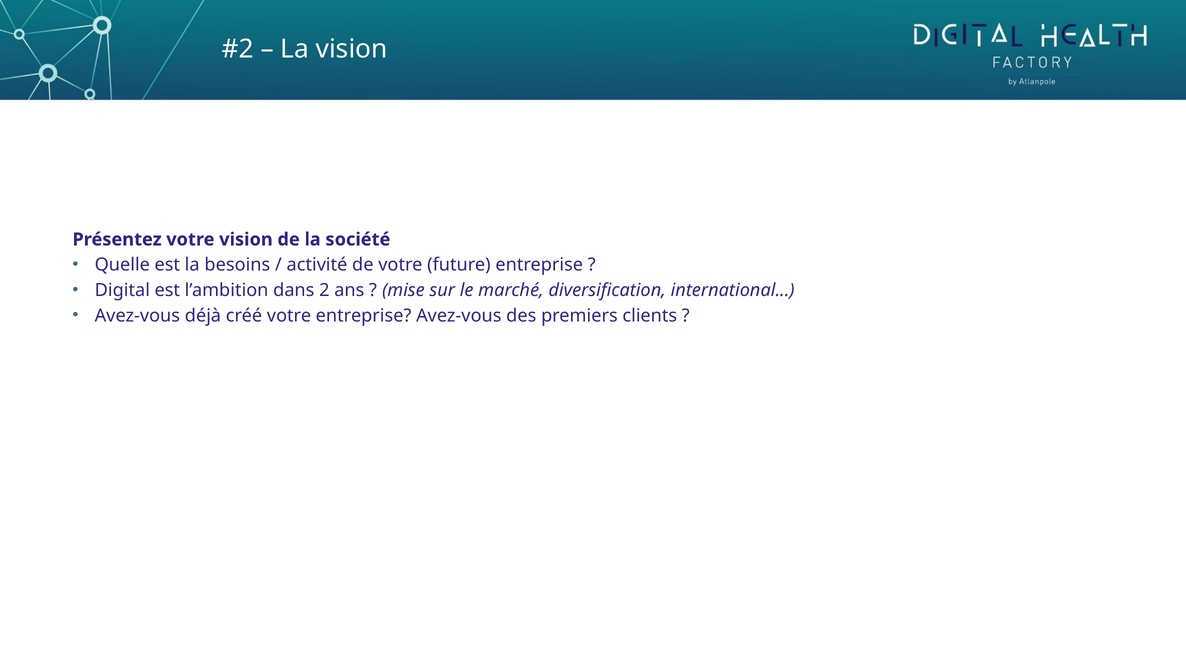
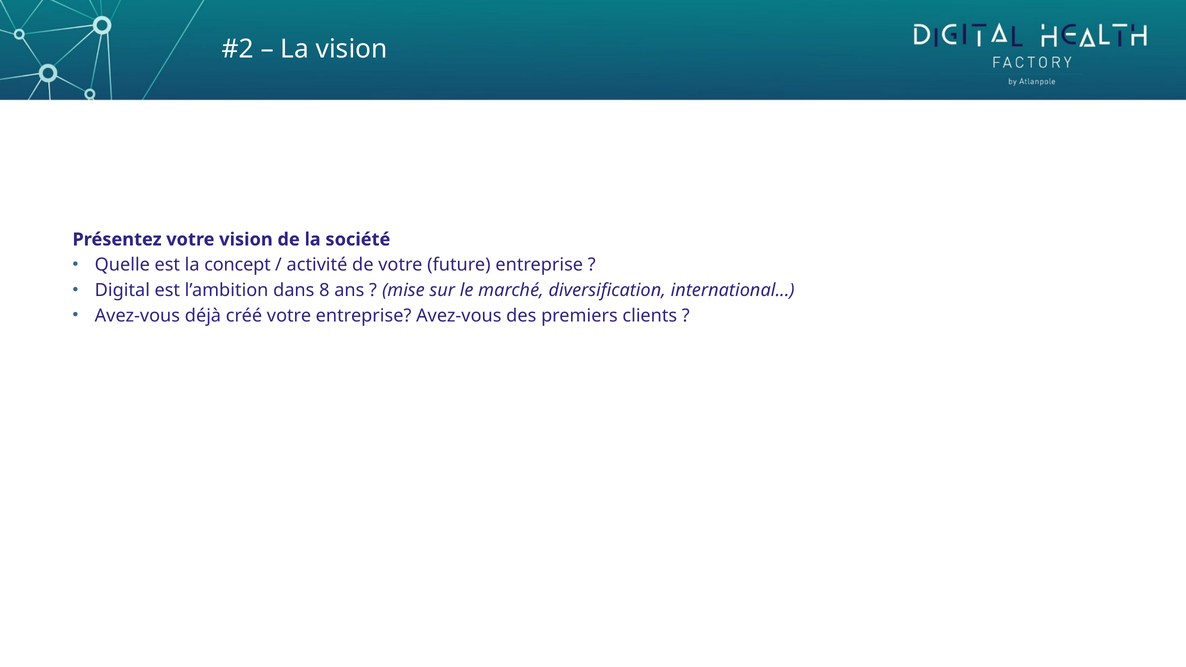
besoins: besoins -> concept
2: 2 -> 8
